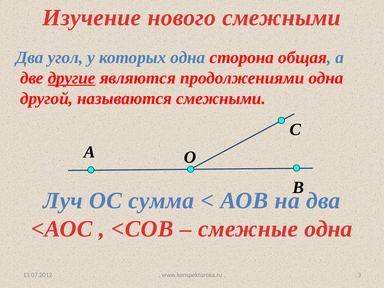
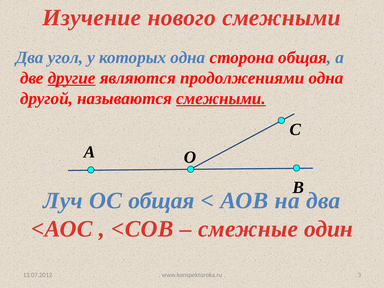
смежными at (221, 99) underline: none -> present
ОС сумма: сумма -> общая
смежные одна: одна -> один
